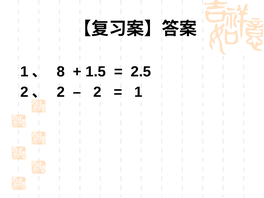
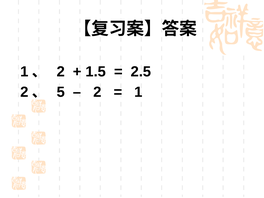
8 at (61, 72): 8 -> 2
2 at (61, 92): 2 -> 5
